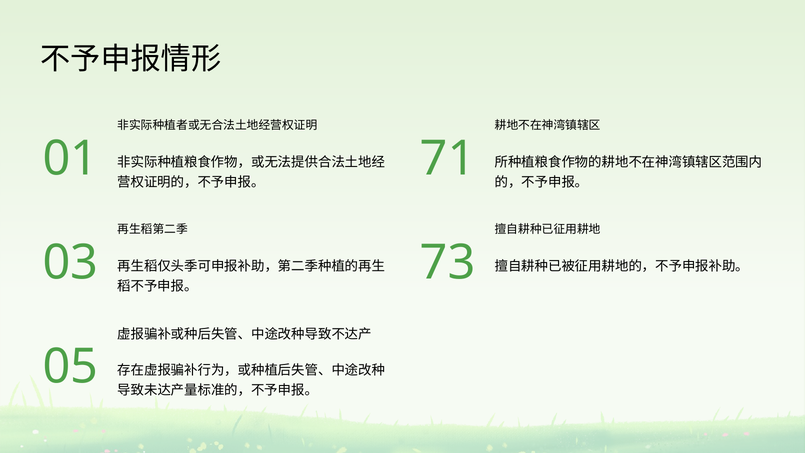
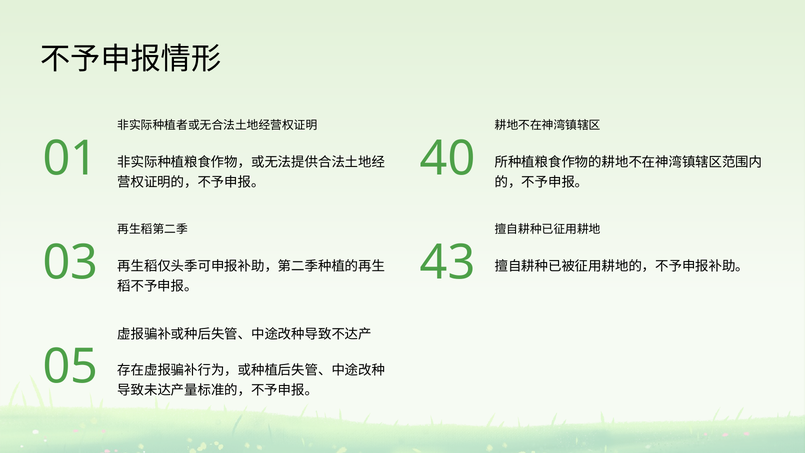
71: 71 -> 40
73: 73 -> 43
